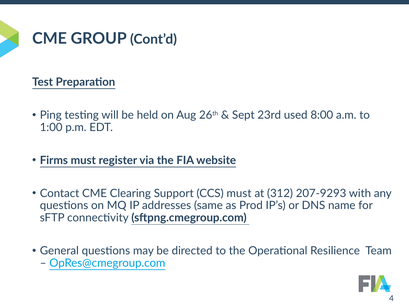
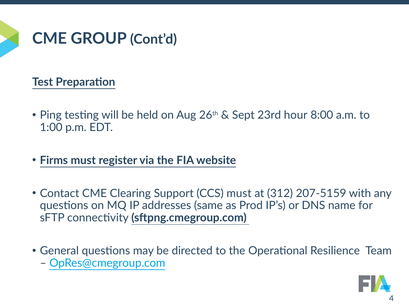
used: used -> hour
207-9293: 207-9293 -> 207-5159
